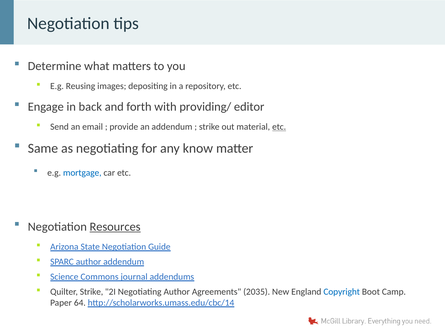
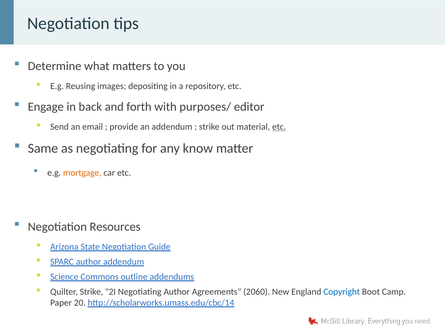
providing/: providing/ -> purposes/
mortgage colour: blue -> orange
Resources underline: present -> none
journal: journal -> outline
2035: 2035 -> 2060
64: 64 -> 20
